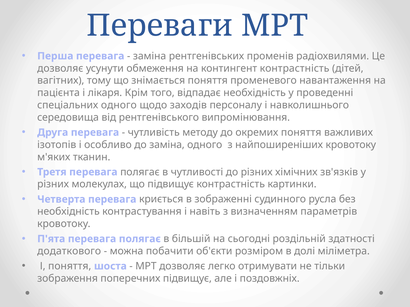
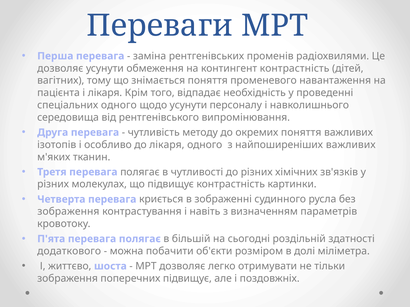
щодо заходів: заходів -> усунути
до заміна: заміна -> лікаря
найпоширеніших кровотоку: кровотоку -> важливих
необхідність at (68, 212): необхідність -> зображення
І поняття: поняття -> життєво
